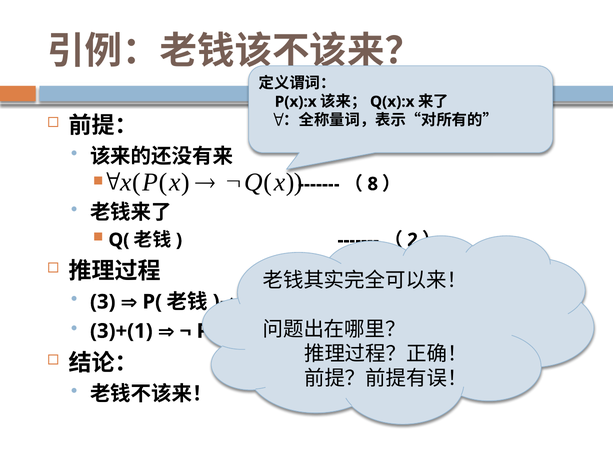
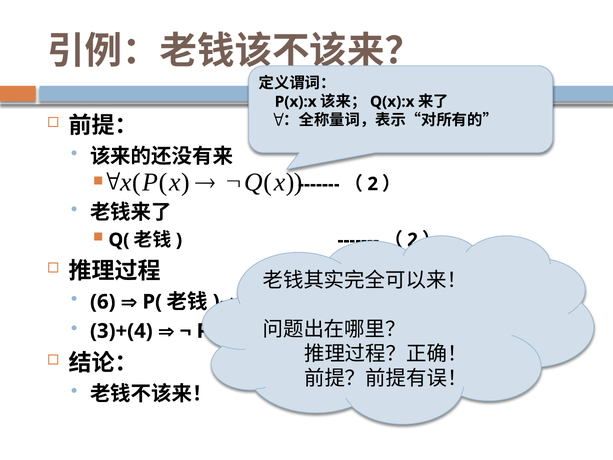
8 at (373, 184): 8 -> 2
3: 3 -> 6
3)+(1: 3)+(1 -> 3)+(4
